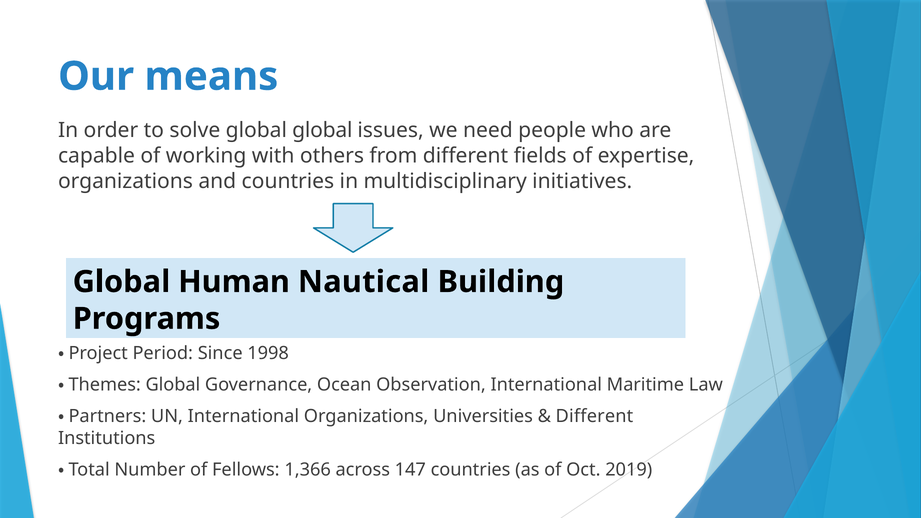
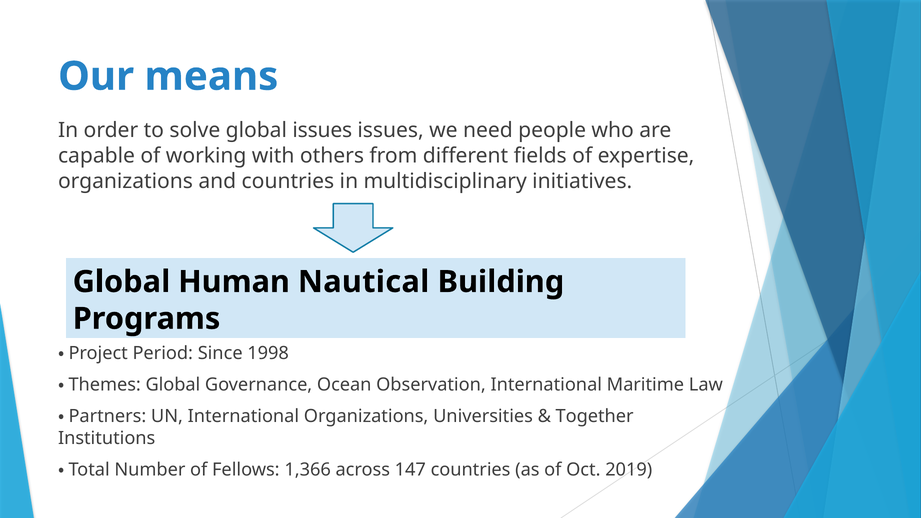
global global: global -> issues
Different at (594, 416): Different -> Together
